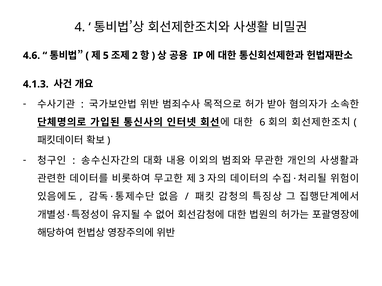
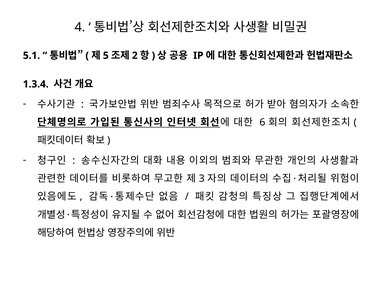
4.6: 4.6 -> 5.1
4.1.3: 4.1.3 -> 1.3.4
